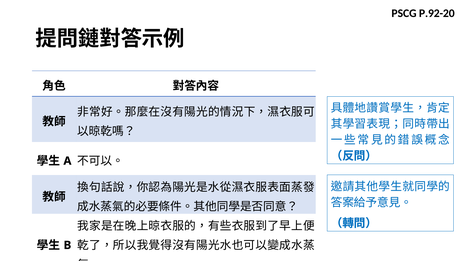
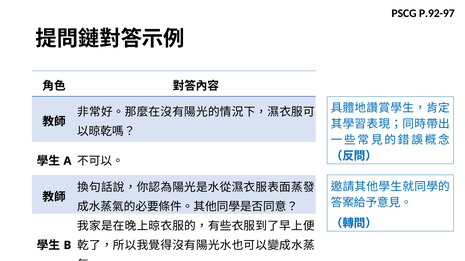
P.92-20: P.92-20 -> P.92-97
